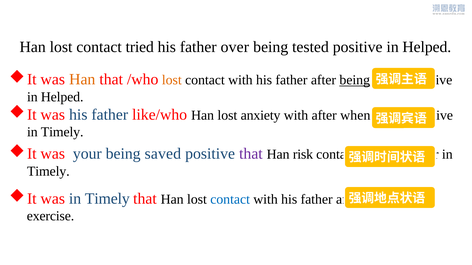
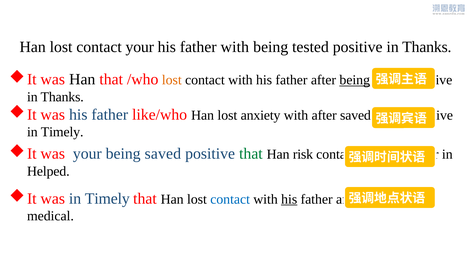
contact tried: tried -> your
father over: over -> with
Helped at (427, 47): Helped -> Thanks
Han at (82, 80) colour: orange -> black
Helped at (62, 97): Helped -> Thanks
after when: when -> saved
that at (251, 154) colour: purple -> green
Timely at (48, 172): Timely -> Helped
his at (289, 200) underline: none -> present
exercise: exercise -> medical
